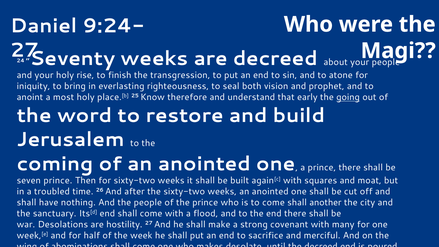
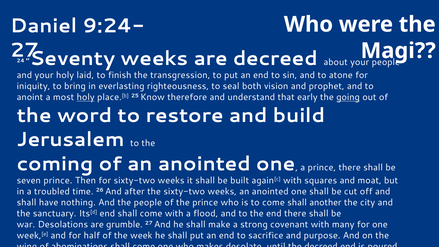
rise: rise -> laid
holy at (86, 97) underline: none -> present
hostility: hostility -> grumble
merciful: merciful -> purpose
